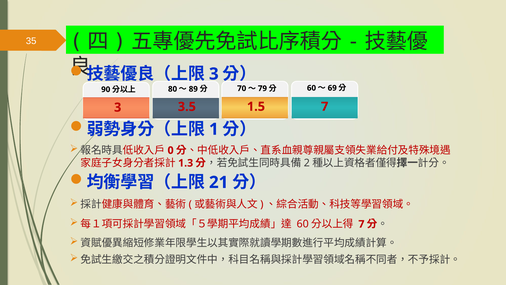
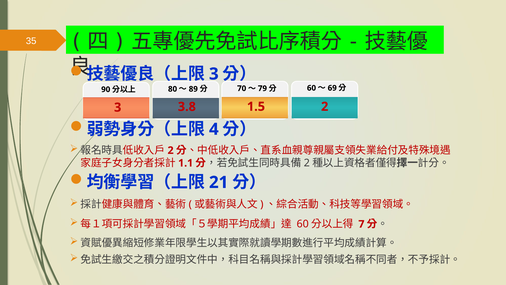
3.5: 3.5 -> 3.8
1.5 7: 7 -> 2
1: 1 -> 4
0 at (171, 150): 0 -> 2
1.3: 1.3 -> 1.1
